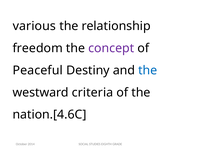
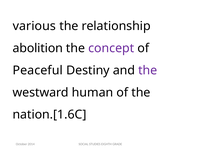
freedom: freedom -> abolition
the at (148, 71) colour: blue -> purple
criteria: criteria -> human
nation.[4.6C: nation.[4.6C -> nation.[1.6C
